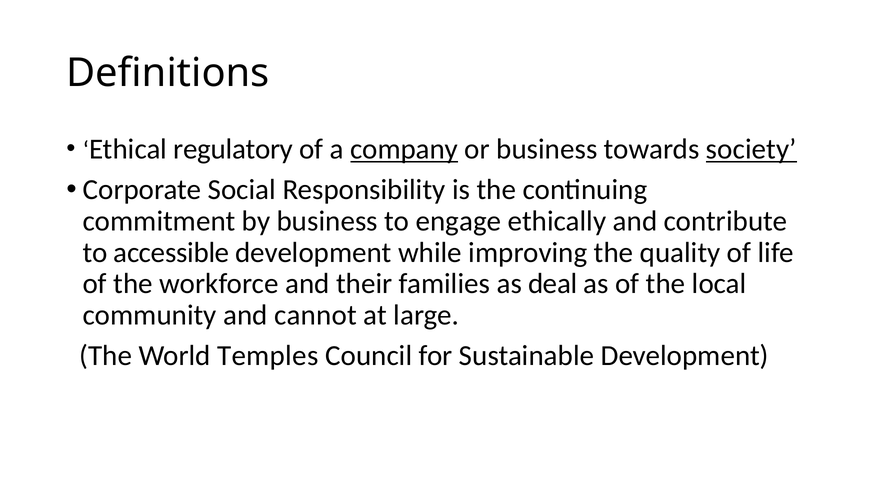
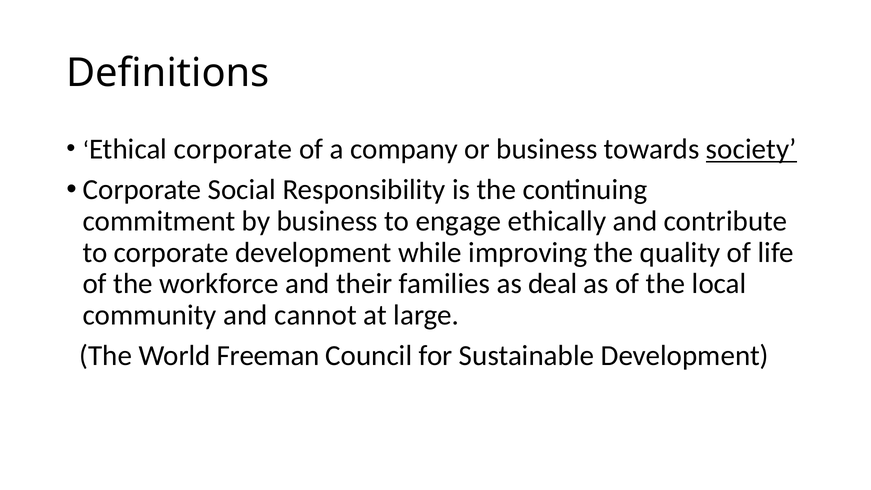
Ethical regulatory: regulatory -> corporate
company underline: present -> none
to accessible: accessible -> corporate
Temples: Temples -> Freeman
